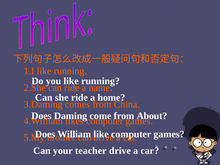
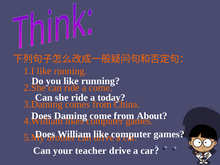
a name: name -> come
home: home -> today
